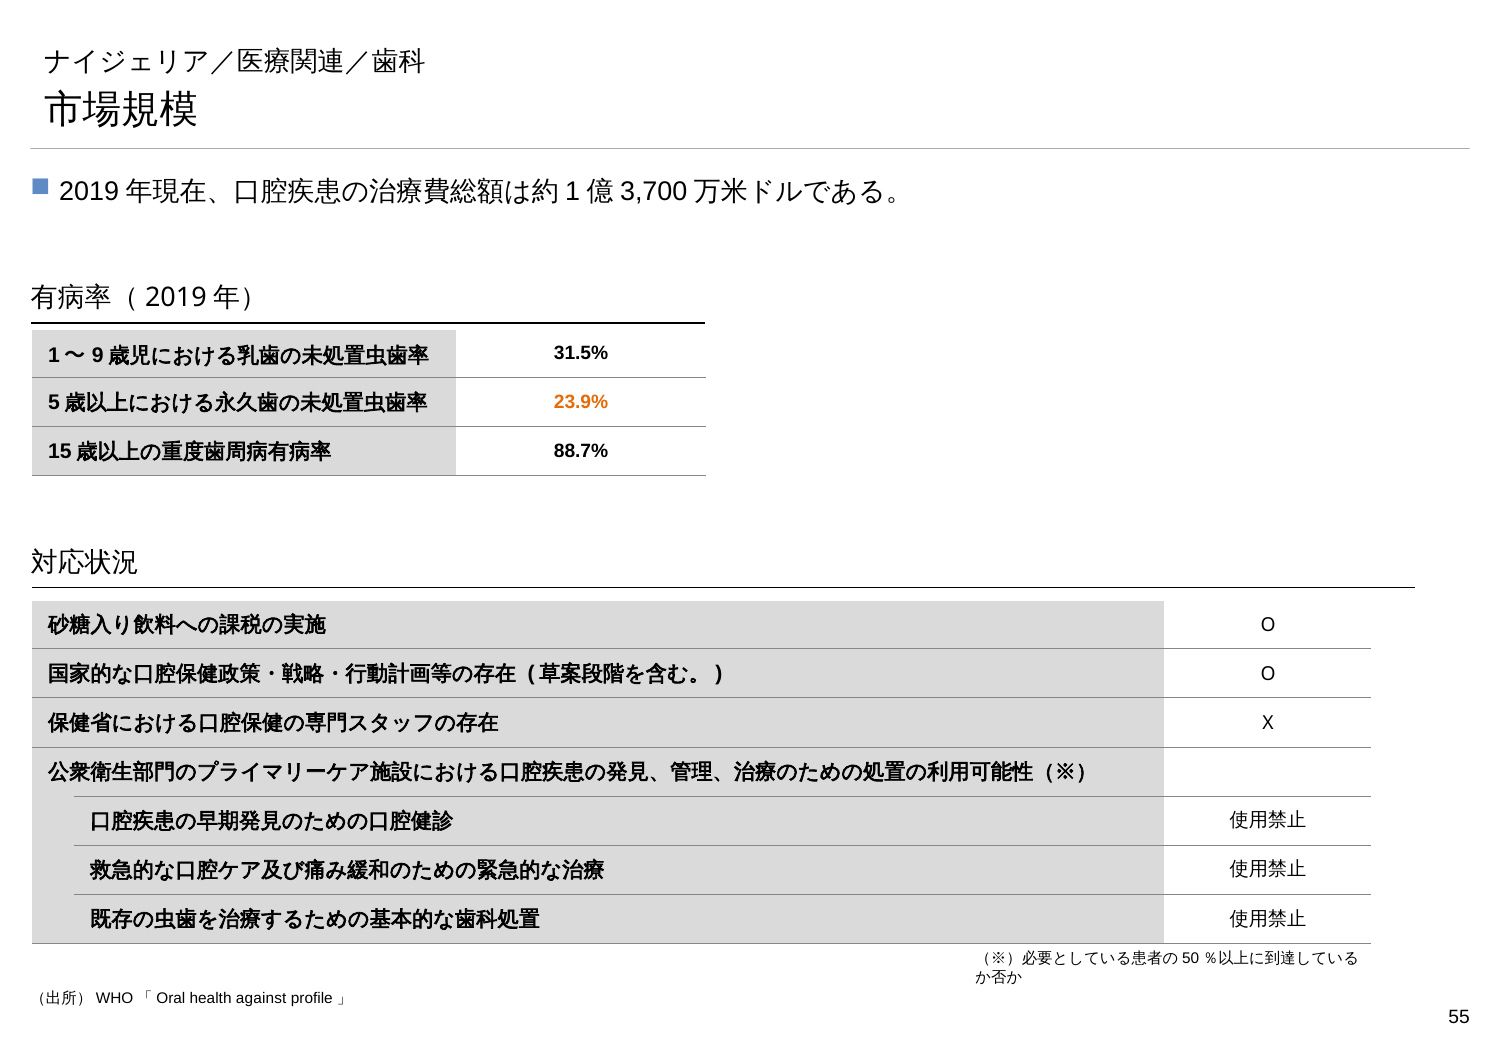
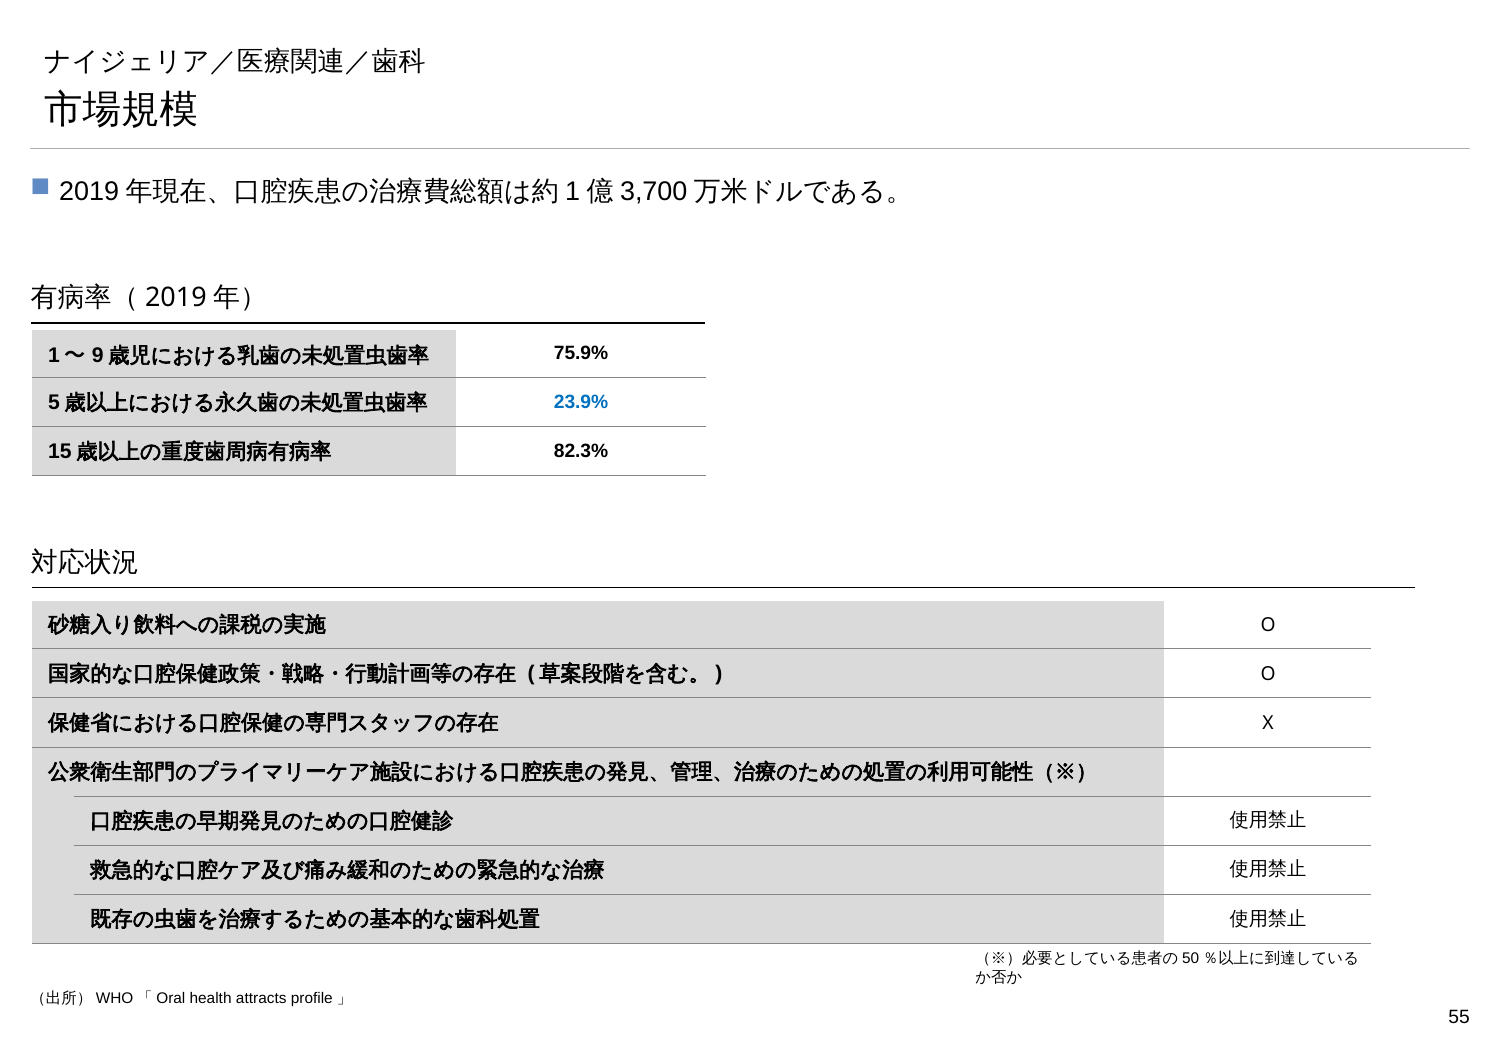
31.5%: 31.5% -> 75.9%
23.9% colour: orange -> blue
88.7%: 88.7% -> 82.3%
against: against -> attracts
